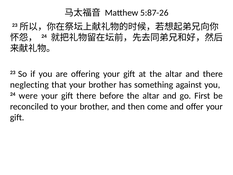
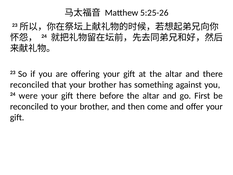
5:87-26: 5:87-26 -> 5:25-26
neglecting at (30, 85): neglecting -> reconciled
